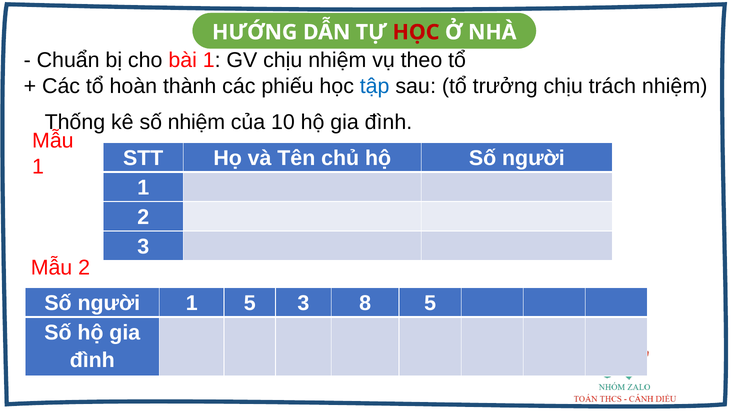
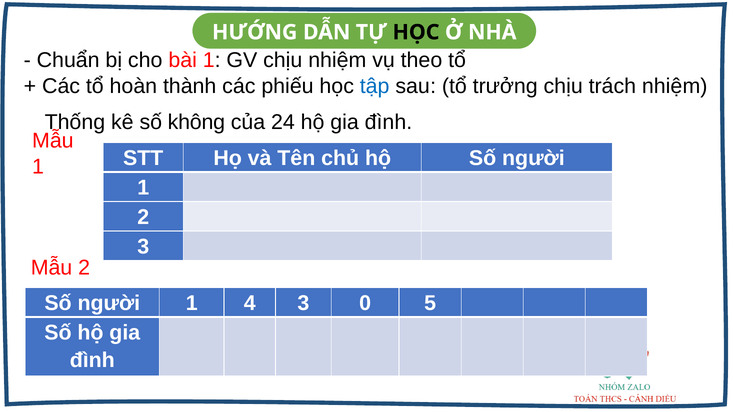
HỌC at (416, 32) colour: red -> black
số nhiệm: nhiệm -> không
10: 10 -> 24
1 5: 5 -> 4
8: 8 -> 0
